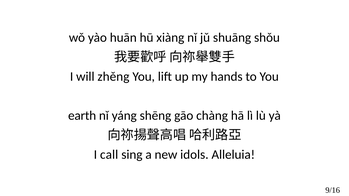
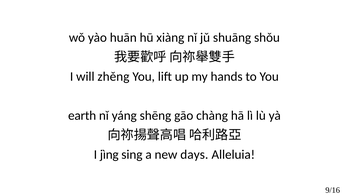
call: call -> jìng
idols: idols -> days
